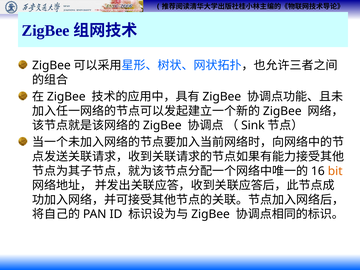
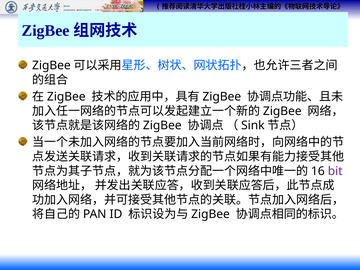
bit colour: orange -> purple
